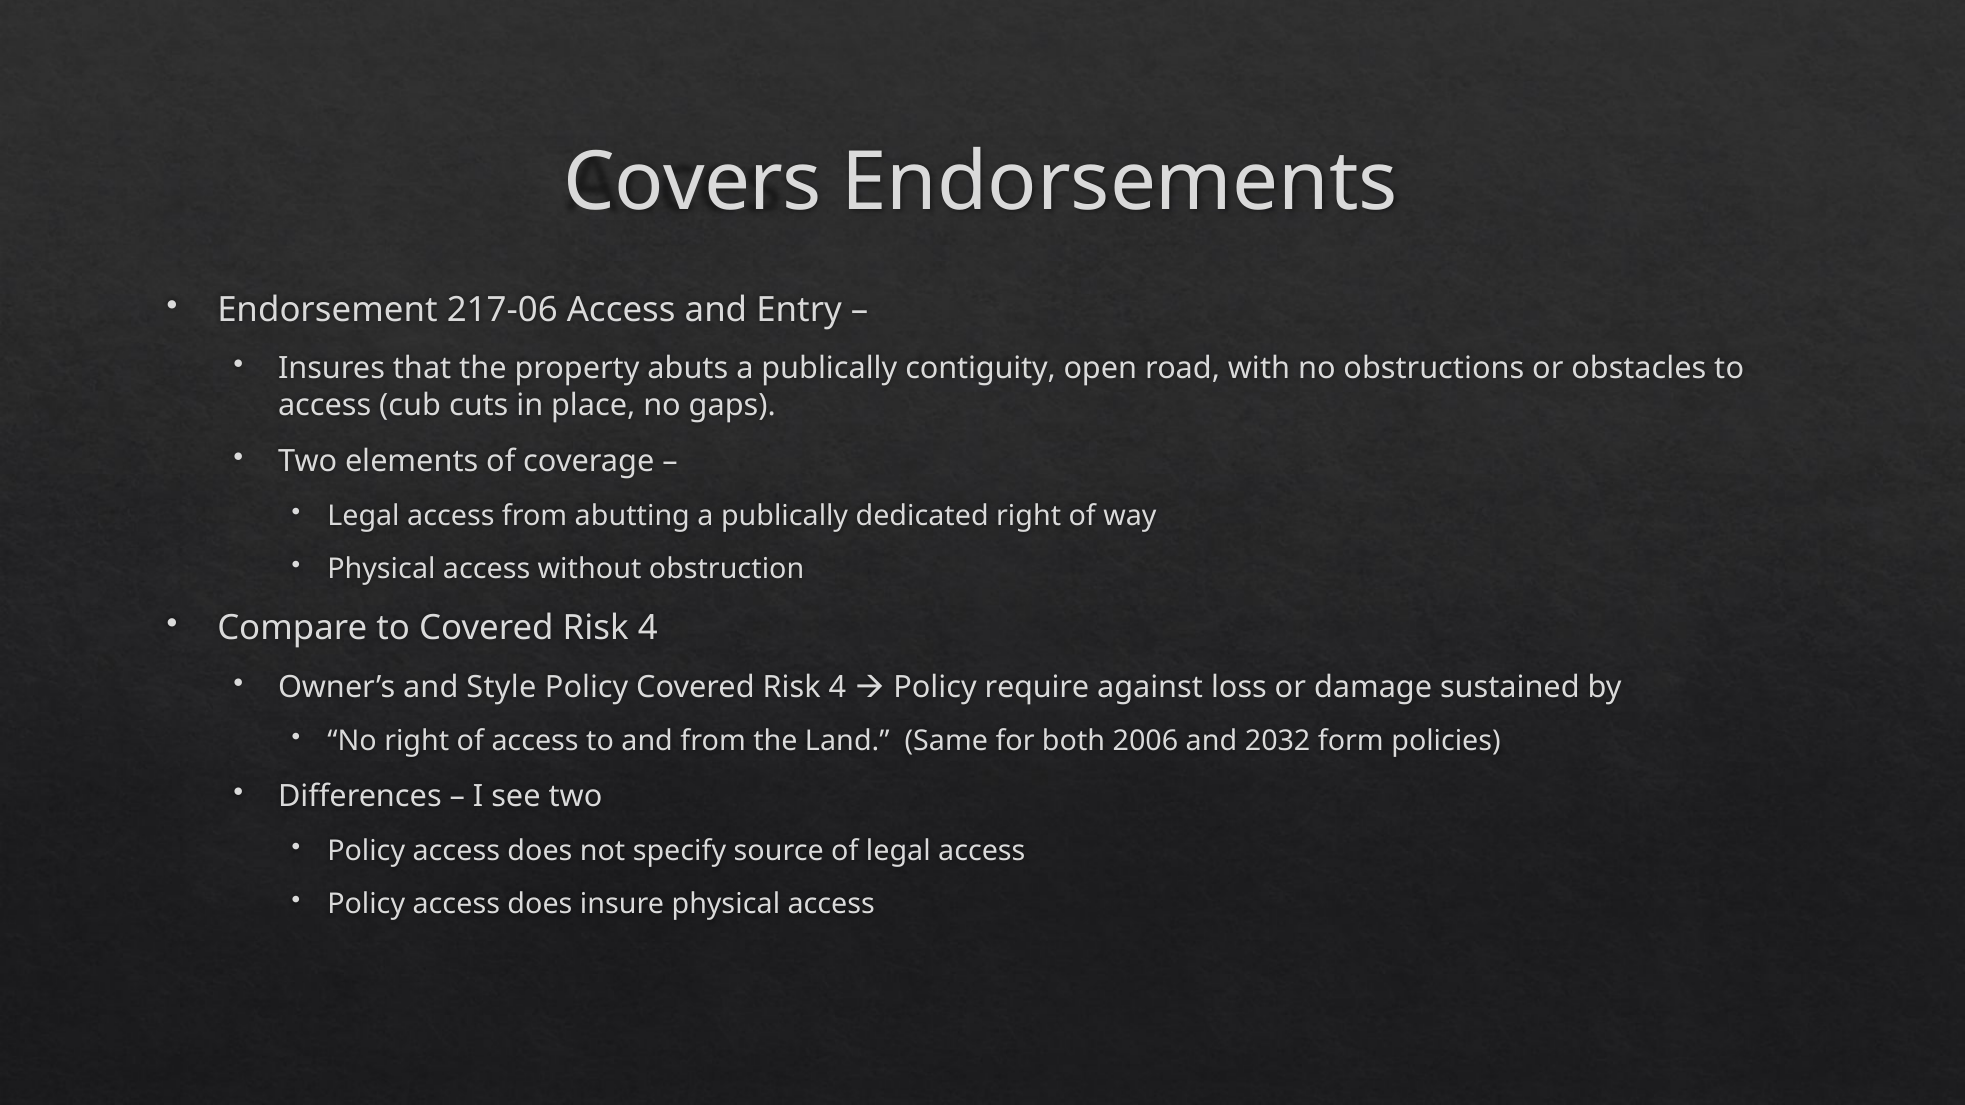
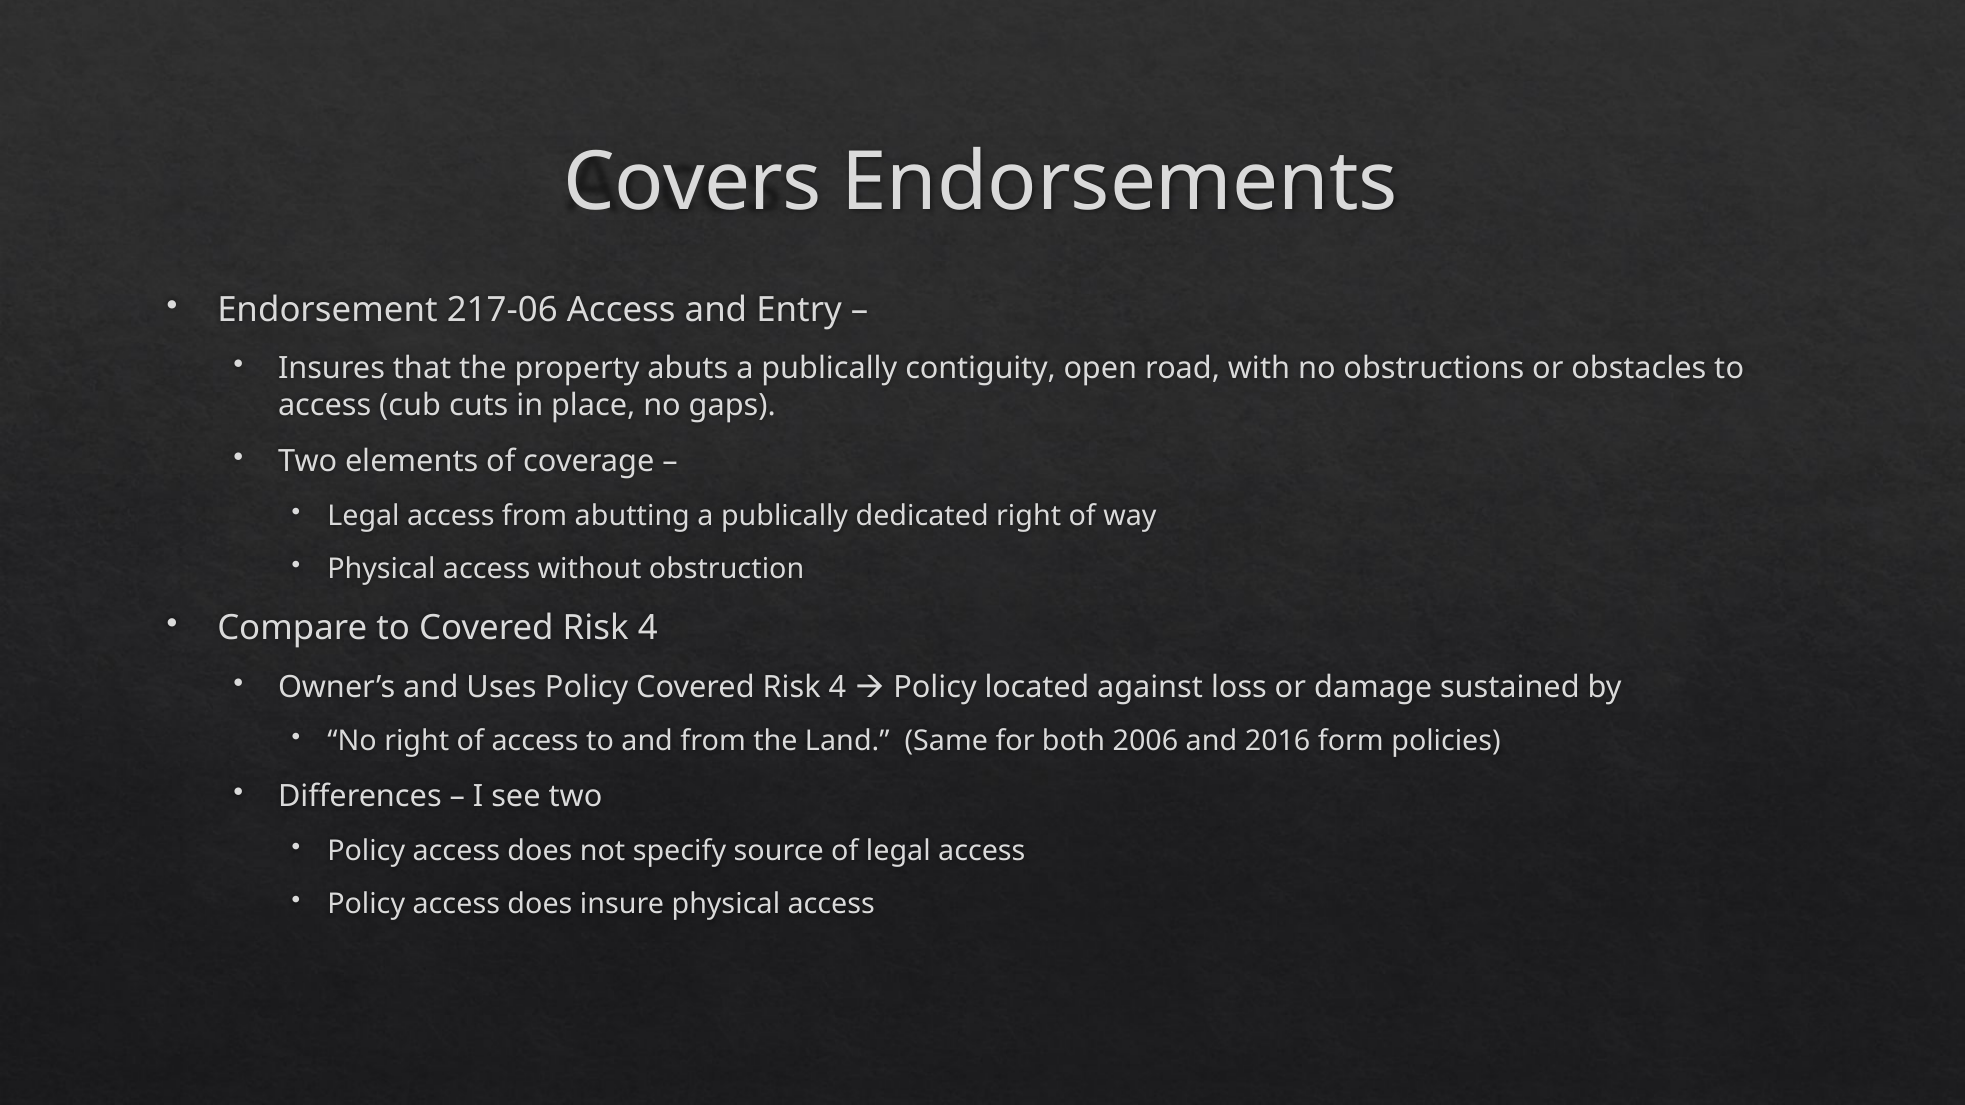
Style: Style -> Uses
require: require -> located
2032: 2032 -> 2016
